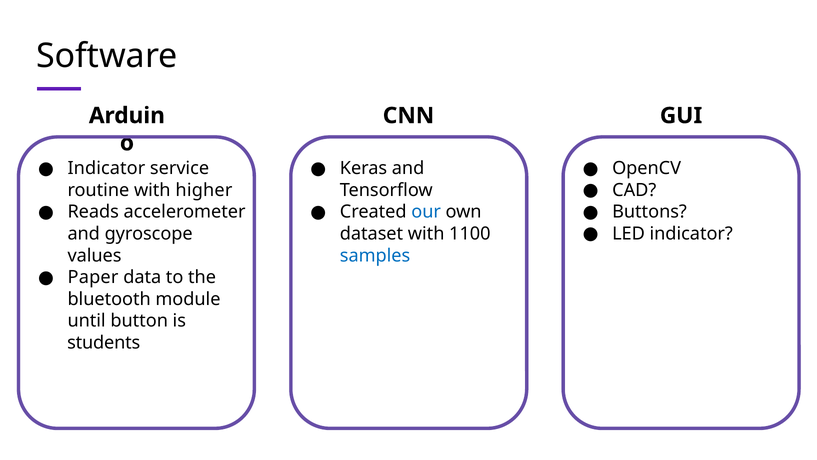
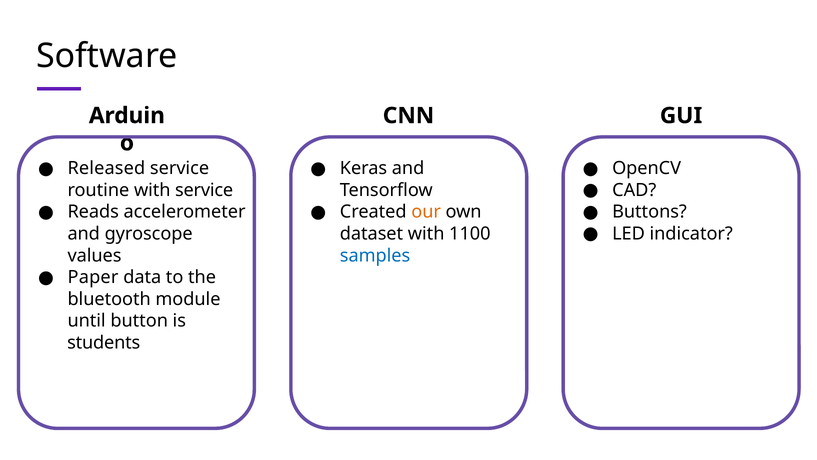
Indicator at (106, 168): Indicator -> Released
with higher: higher -> service
our colour: blue -> orange
